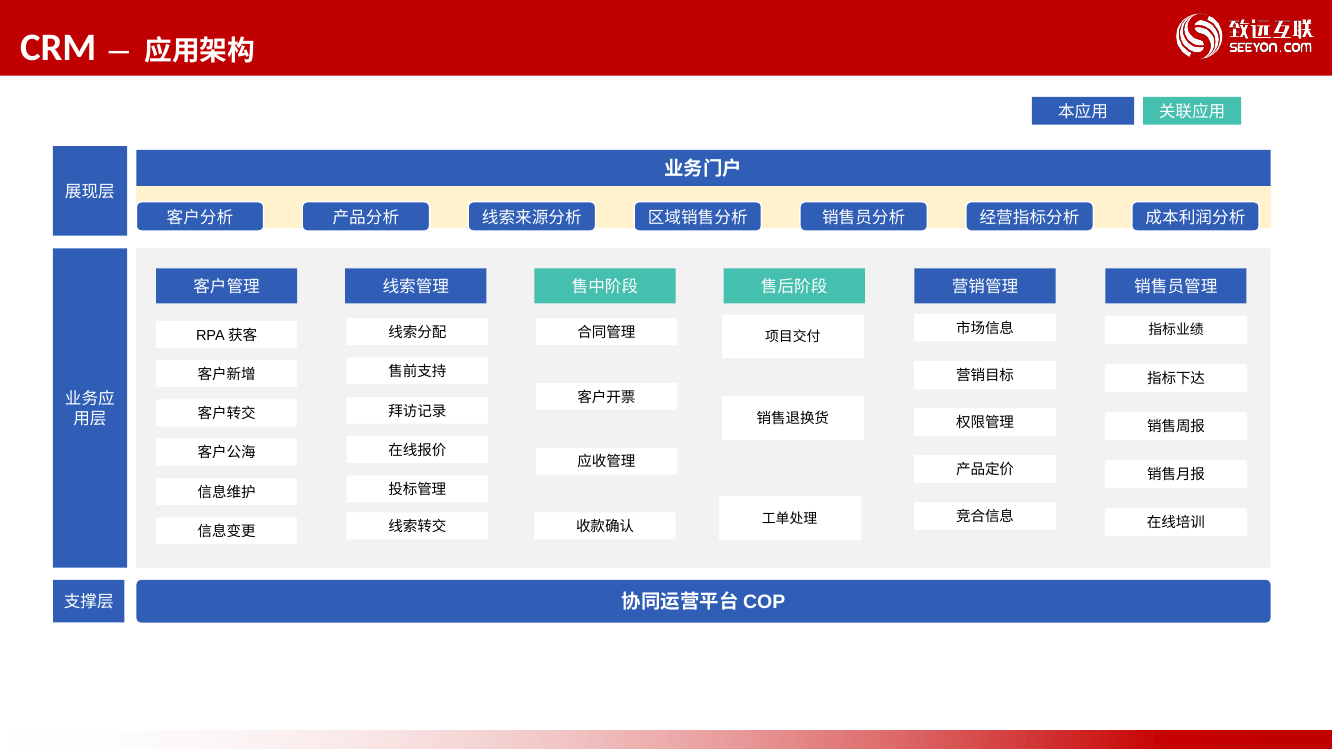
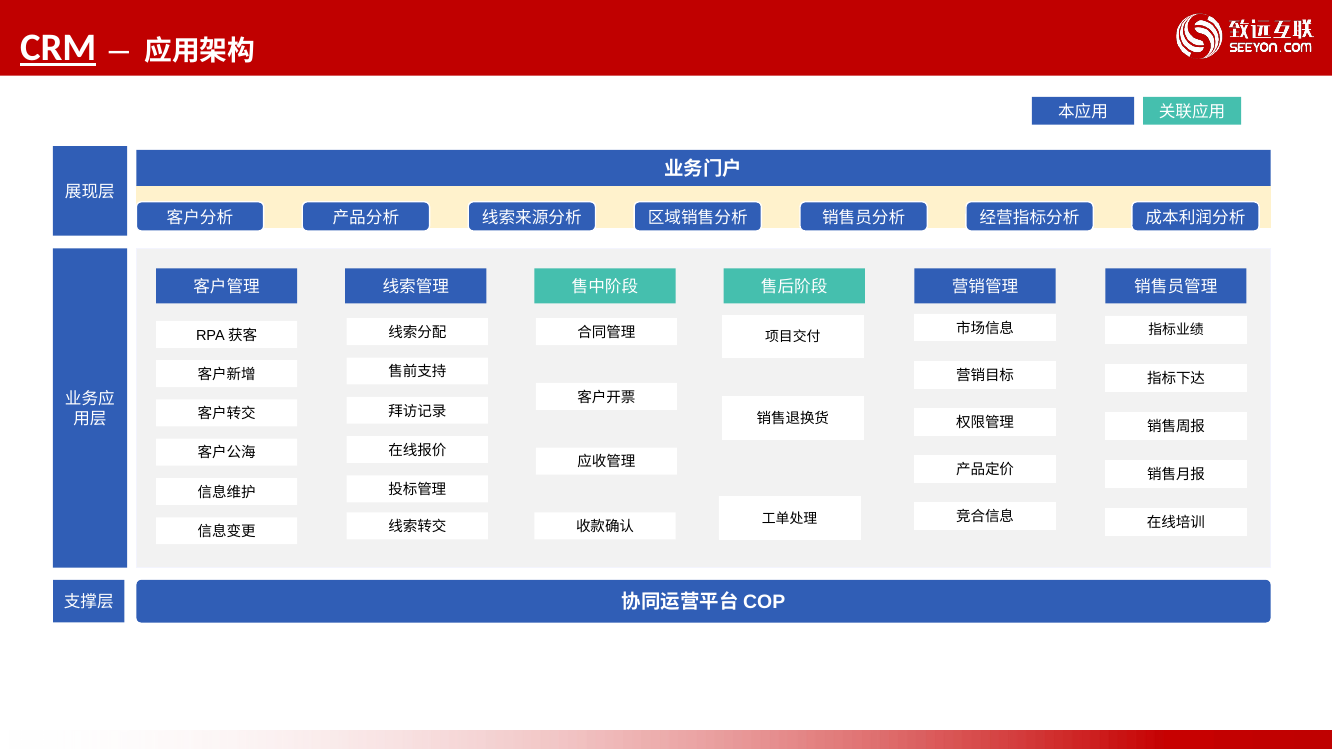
CRM underline: none -> present
